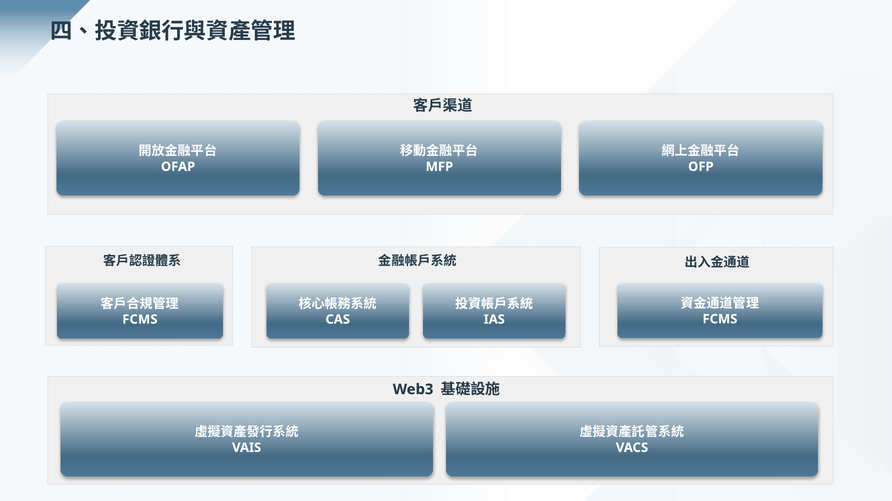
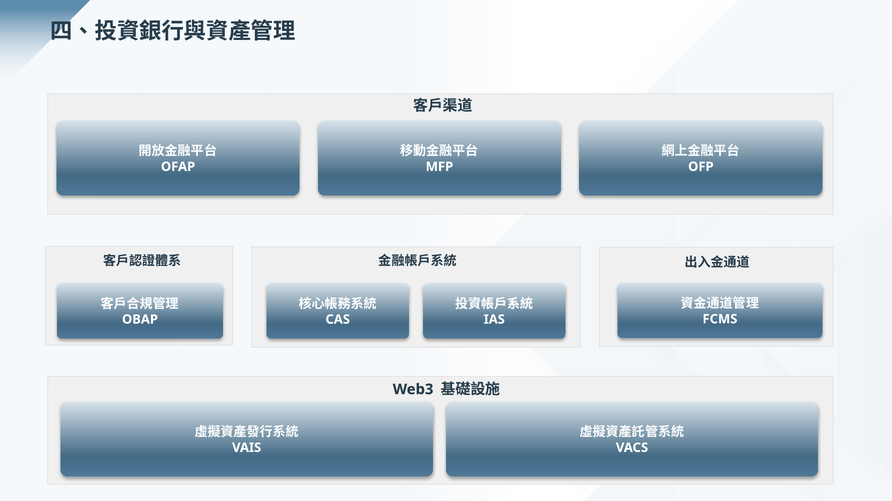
FCMS at (140, 320): FCMS -> OBAP
